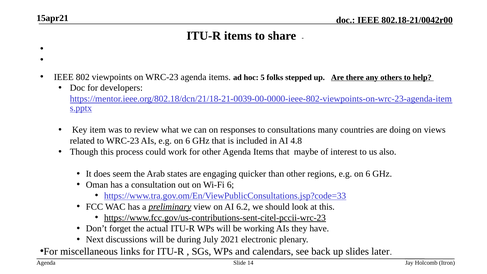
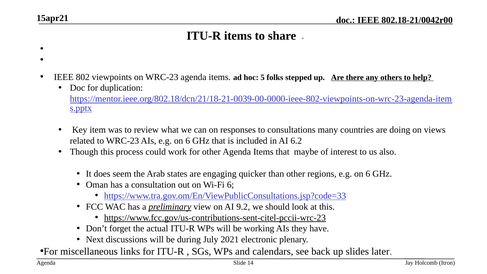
developers: developers -> duplication
4.8: 4.8 -> 6.2
6.2: 6.2 -> 9.2
